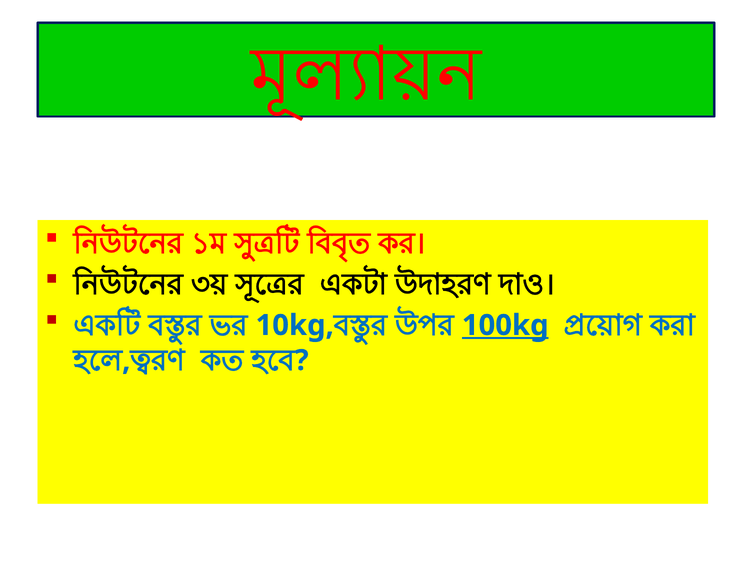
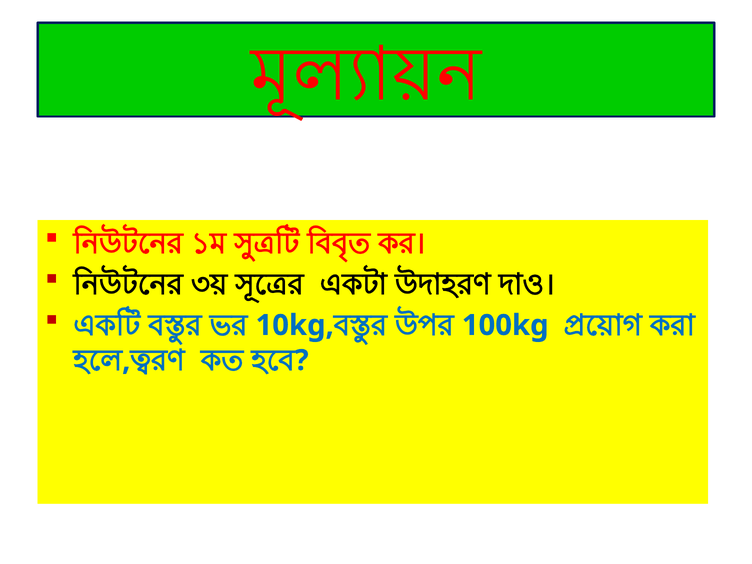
100kg underline: present -> none
